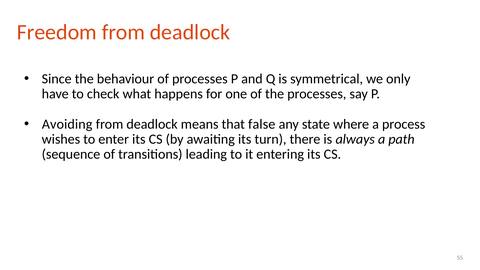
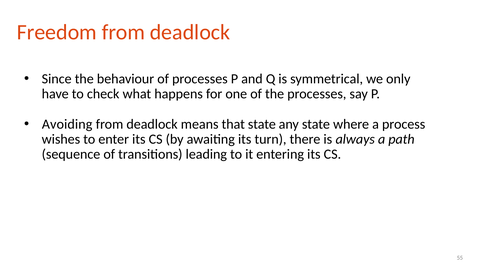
that false: false -> state
